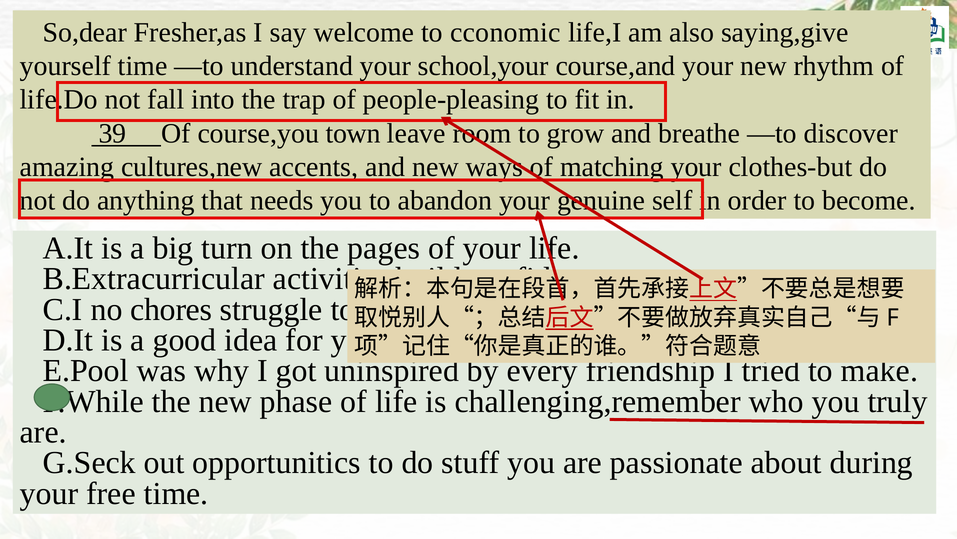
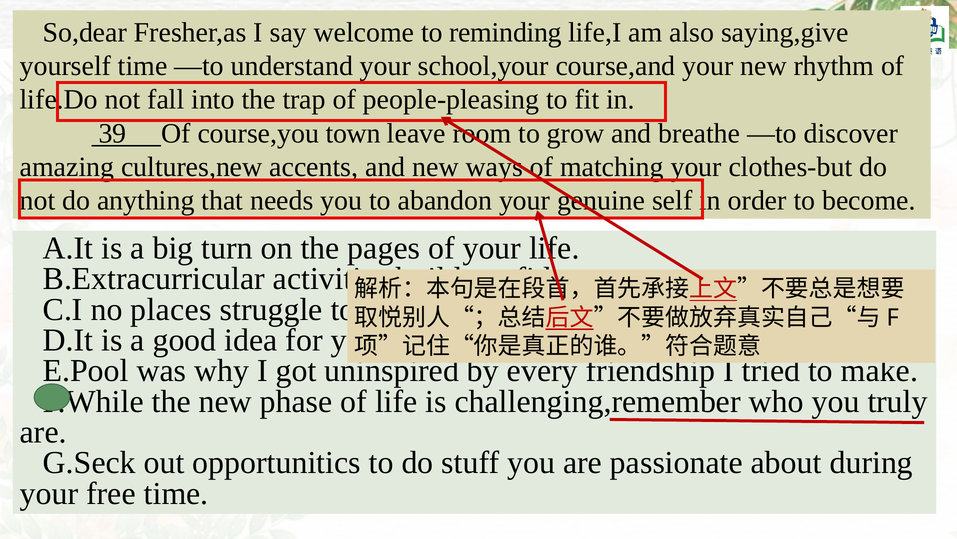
cconomic: cconomic -> reminding
chores: chores -> places
